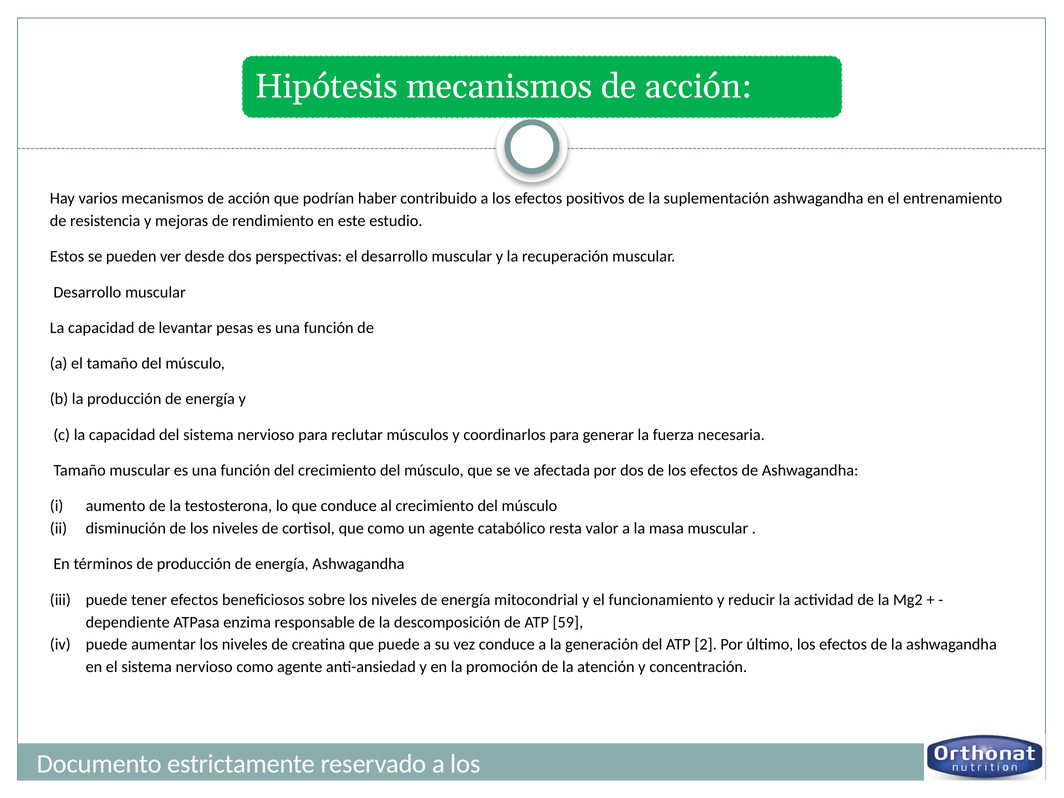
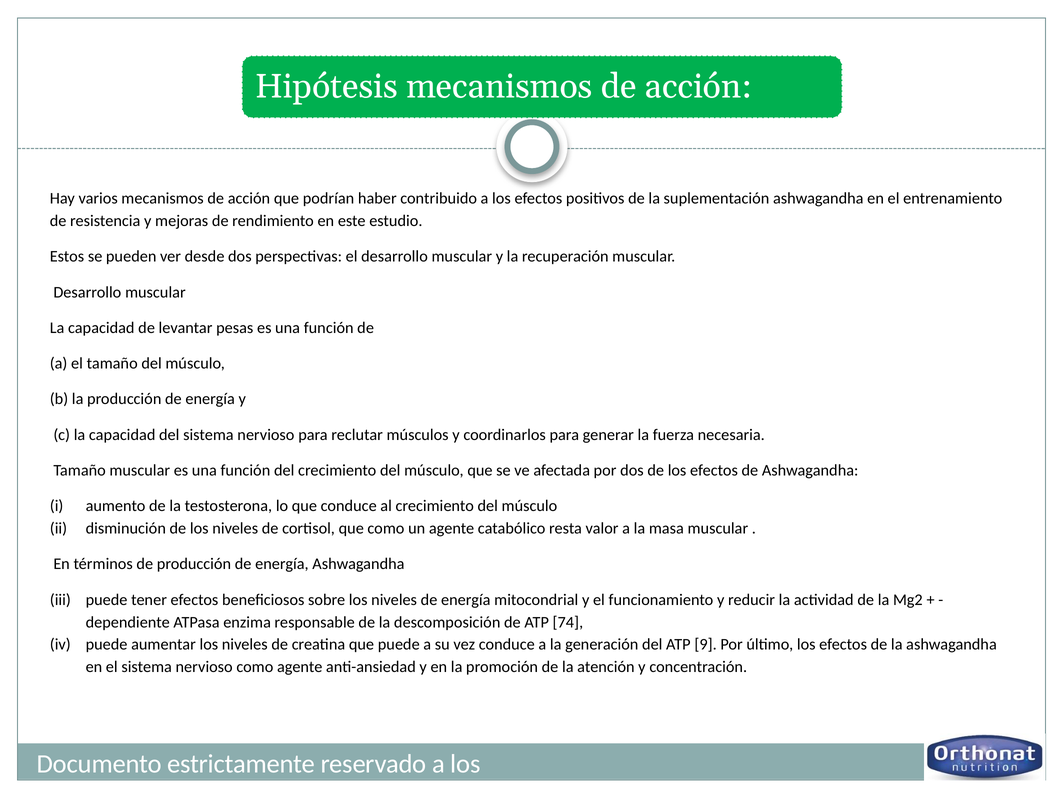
59: 59 -> 74
2: 2 -> 9
